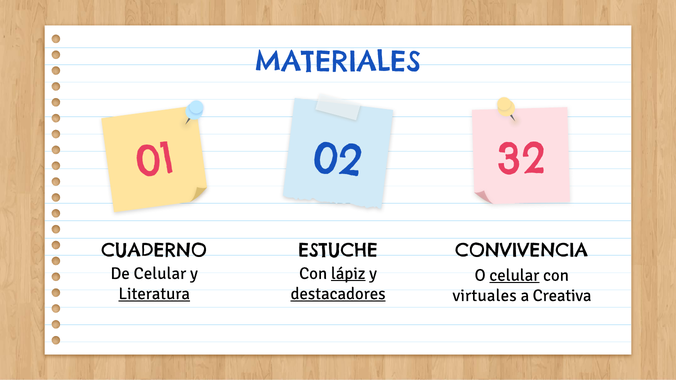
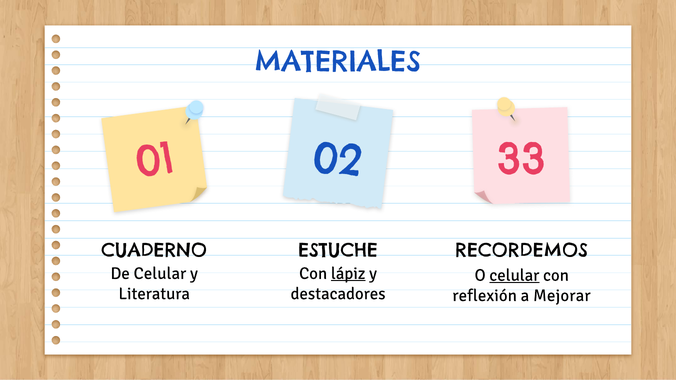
32: 32 -> 33
CONVIVENCIA: CONVIVENCIA -> RECORDEMOS
Literatura underline: present -> none
destacadores underline: present -> none
virtuales: virtuales -> reflexión
Creativa: Creativa -> Mejorar
